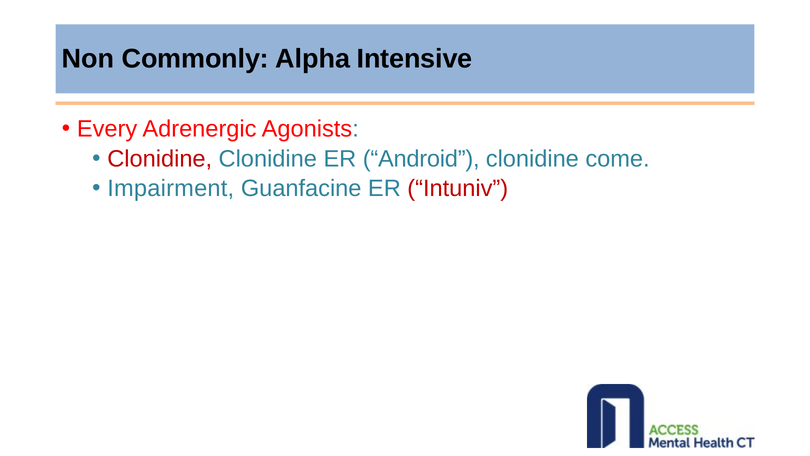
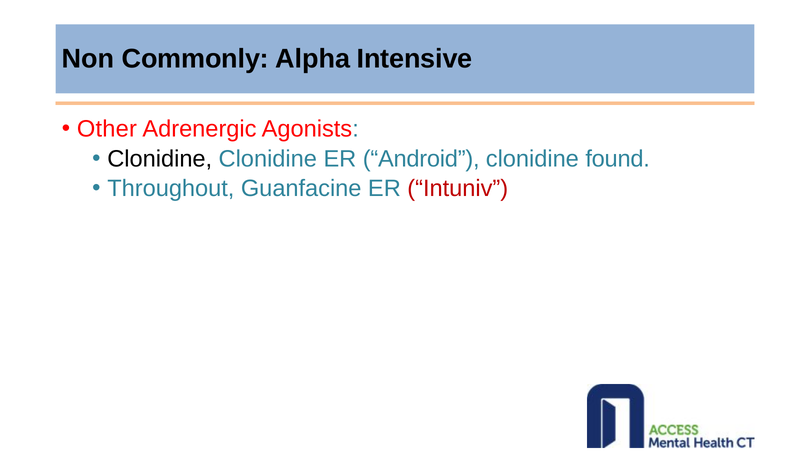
Every: Every -> Other
Clonidine at (160, 159) colour: red -> black
come: come -> found
Impairment: Impairment -> Throughout
